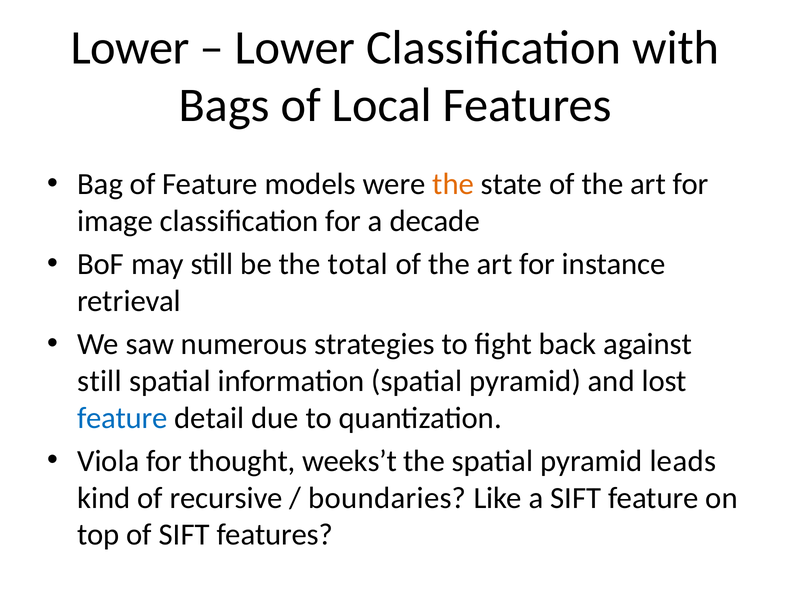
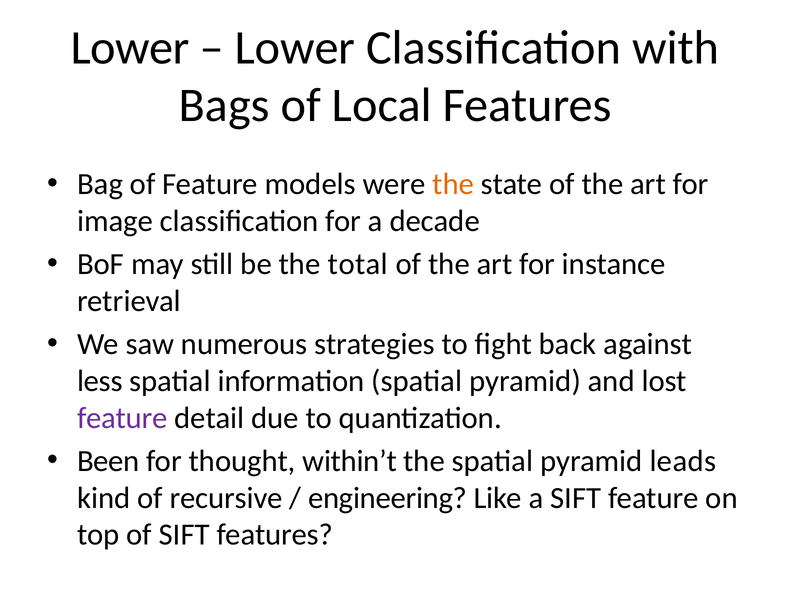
still at (100, 381): still -> less
feature at (122, 418) colour: blue -> purple
Viola: Viola -> Been
weeks’t: weeks’t -> within’t
boundaries: boundaries -> engineering
